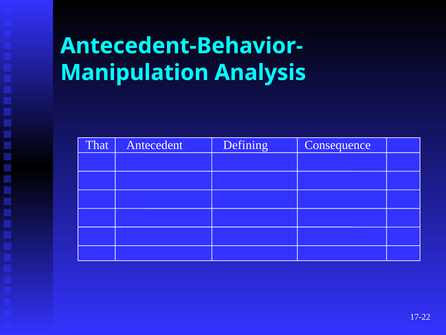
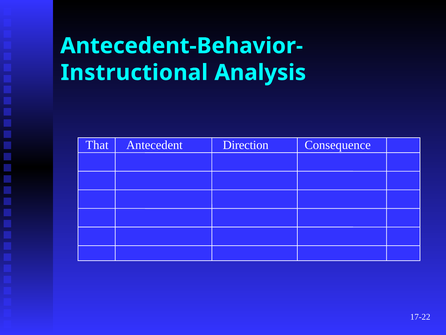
Manipulation: Manipulation -> Instructional
Defining: Defining -> Direction
